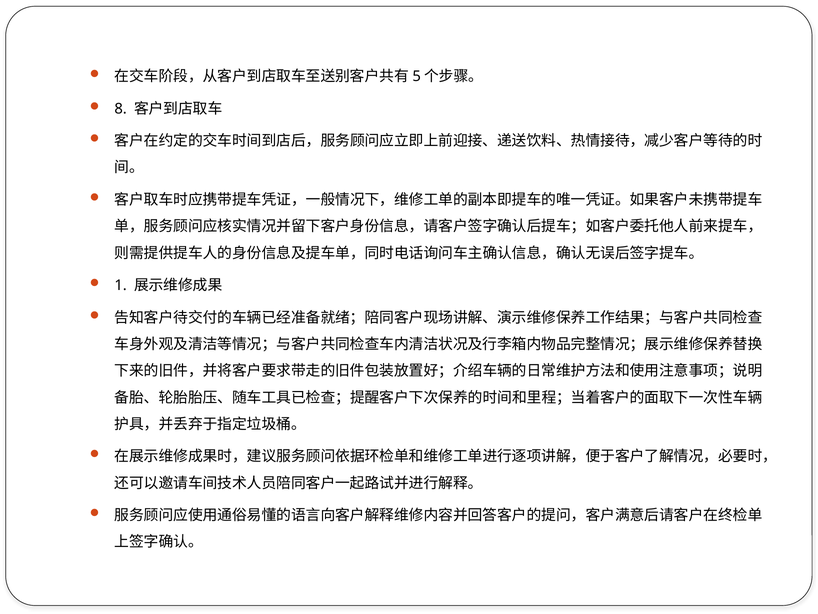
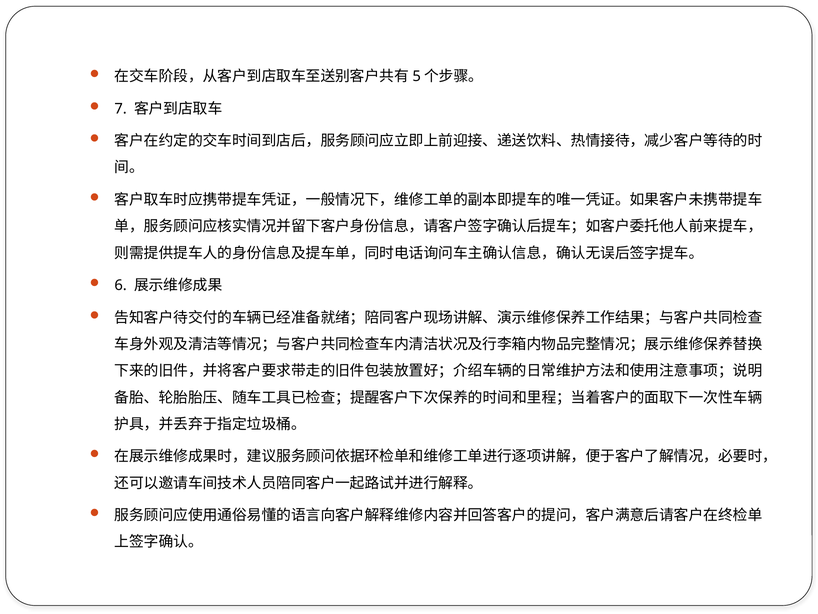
8: 8 -> 7
1: 1 -> 6
